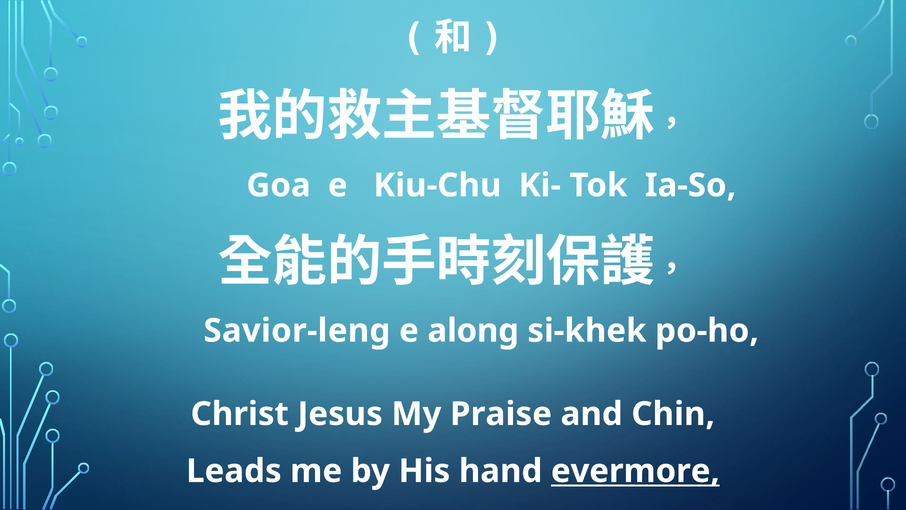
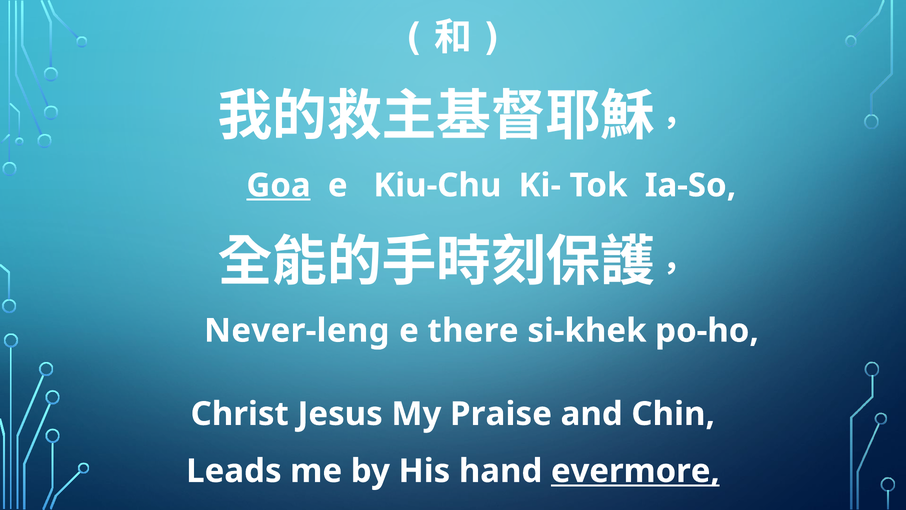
Goa underline: none -> present
Savior-leng: Savior-leng -> Never-leng
along: along -> there
